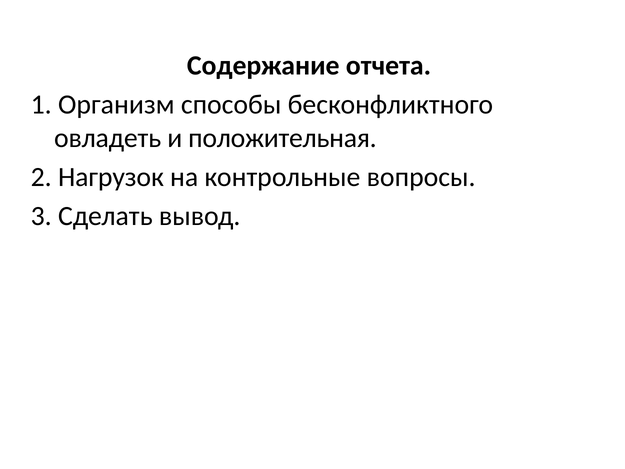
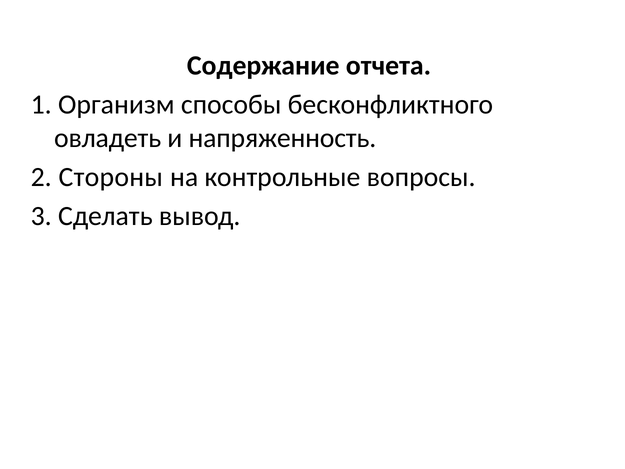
положительная: положительная -> напряженность
Нагрузок: Нагрузок -> Стороны
